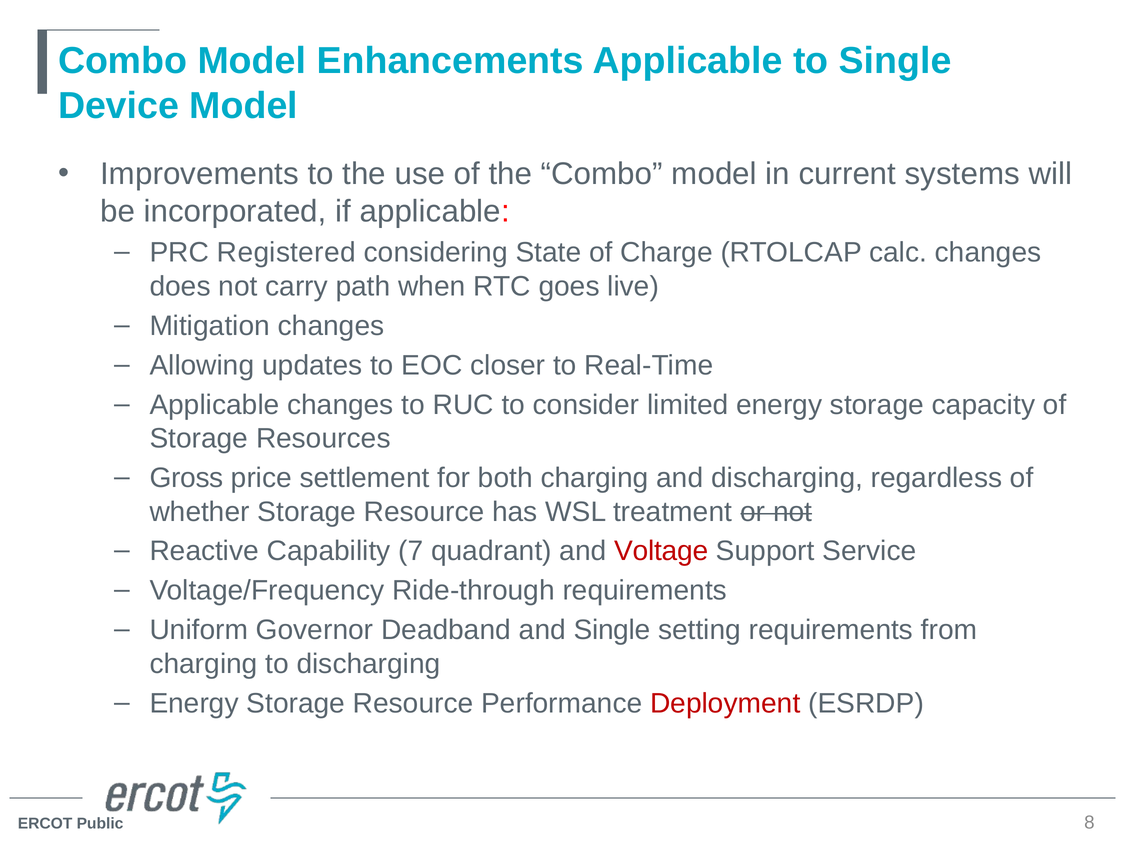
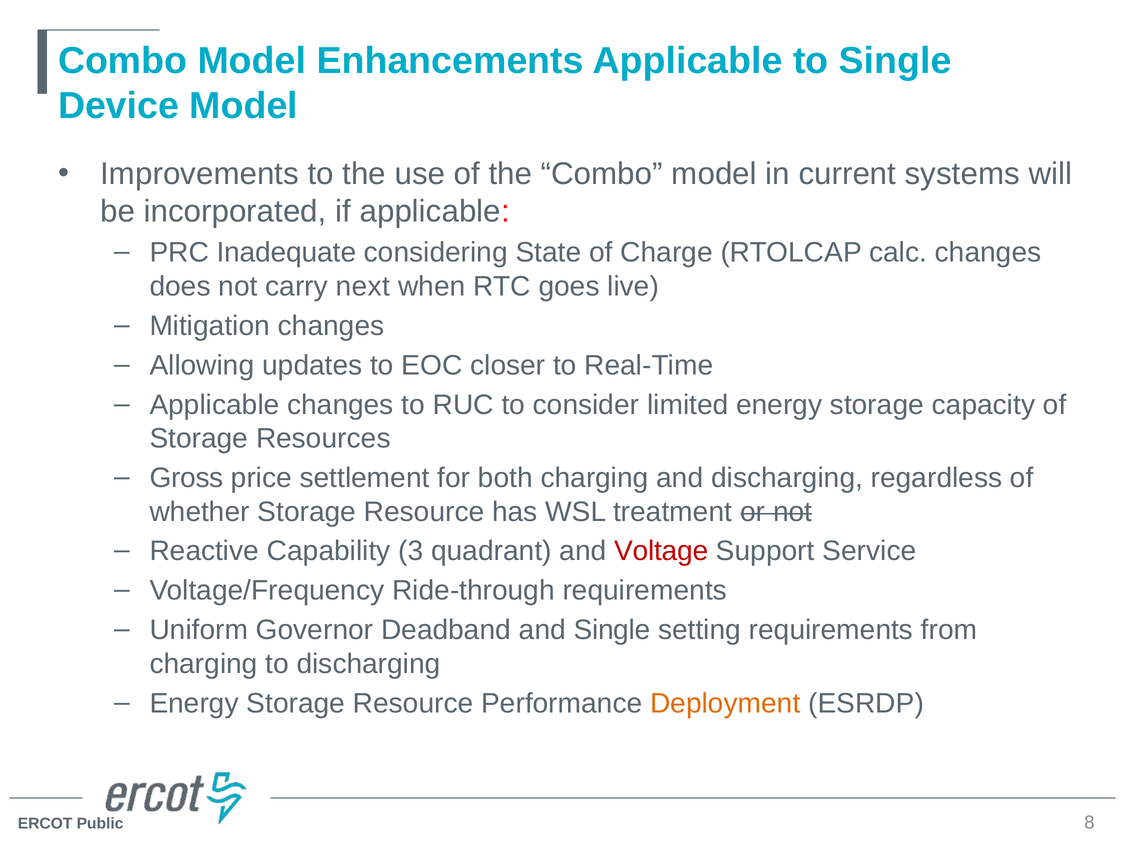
Registered: Registered -> Inadequate
path: path -> next
7: 7 -> 3
Deployment colour: red -> orange
